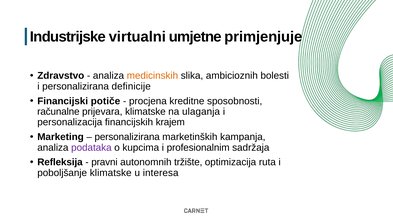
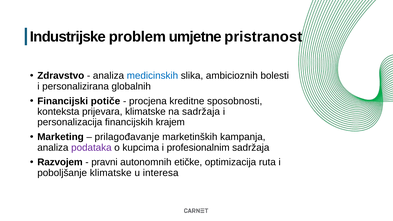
virtualni: virtualni -> problem
primjenjuje: primjenjuje -> pristranost
medicinskih colour: orange -> blue
definicije: definicije -> globalnih
računalne: računalne -> konteksta
na ulaganja: ulaganja -> sadržaja
personalizirana at (127, 137): personalizirana -> prilagođavanje
Refleksija: Refleksija -> Razvojem
tržište: tržište -> etičke
